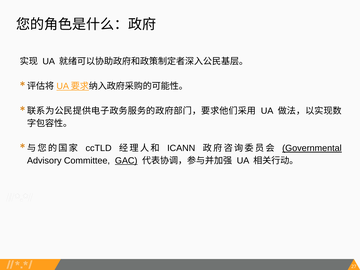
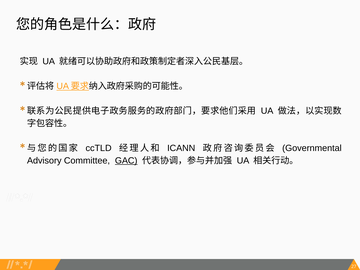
Governmental underline: present -> none
